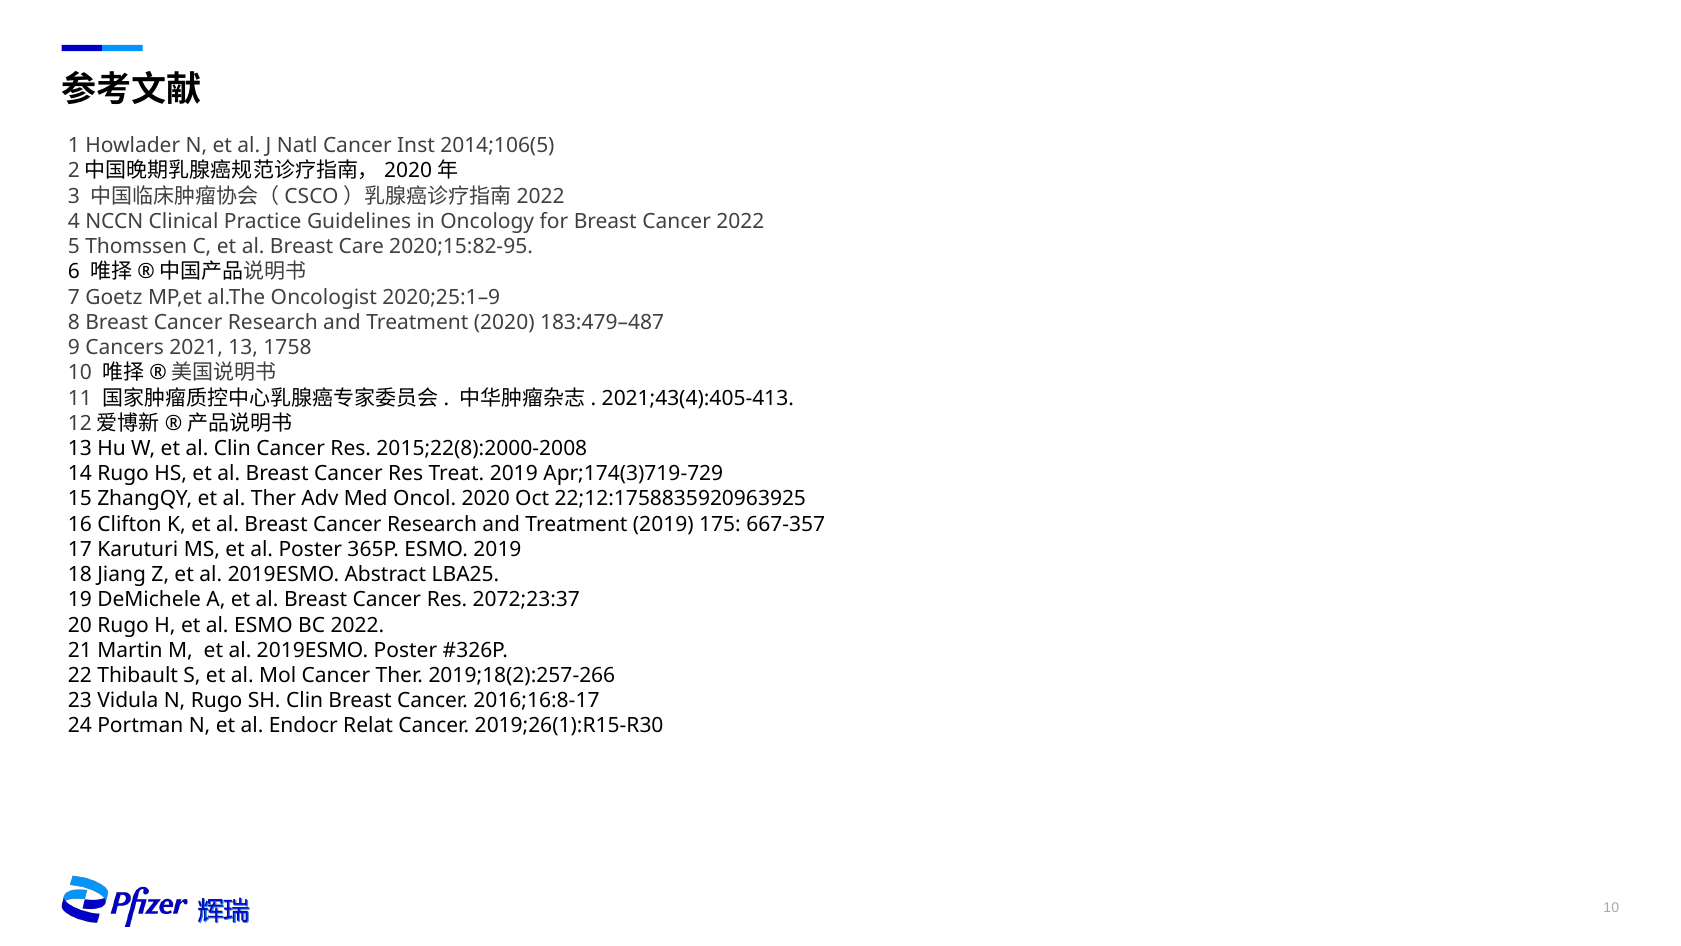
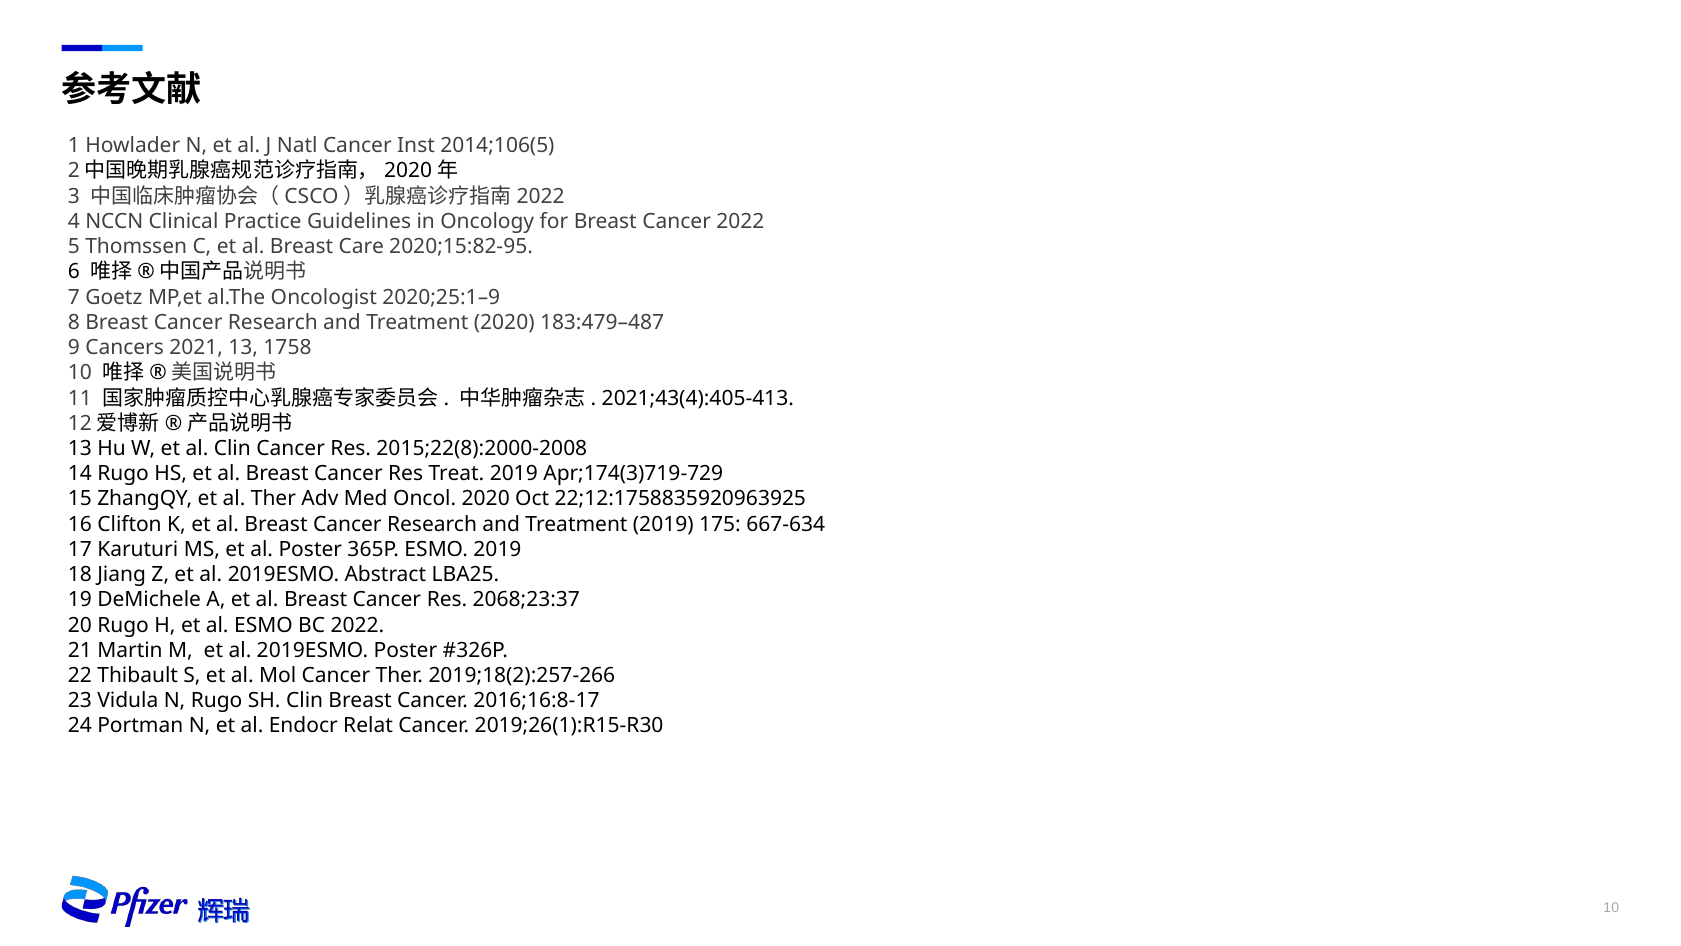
667-357: 667-357 -> 667-634
2072;23:37: 2072;23:37 -> 2068;23:37
